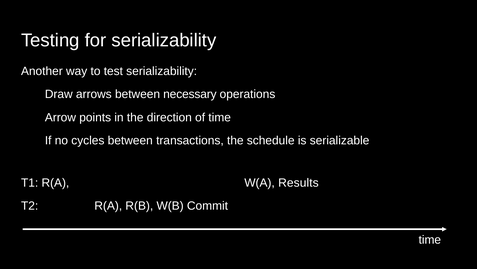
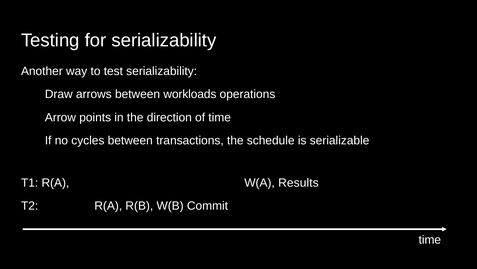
necessary: necessary -> workloads
